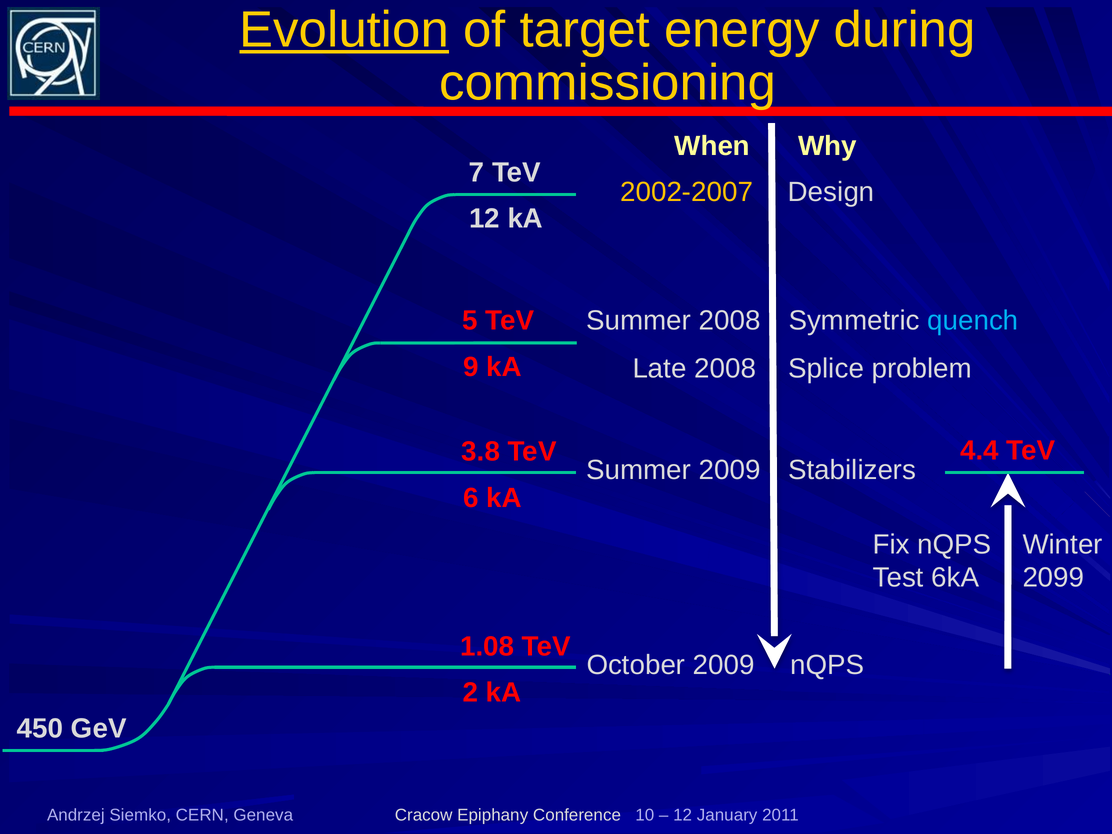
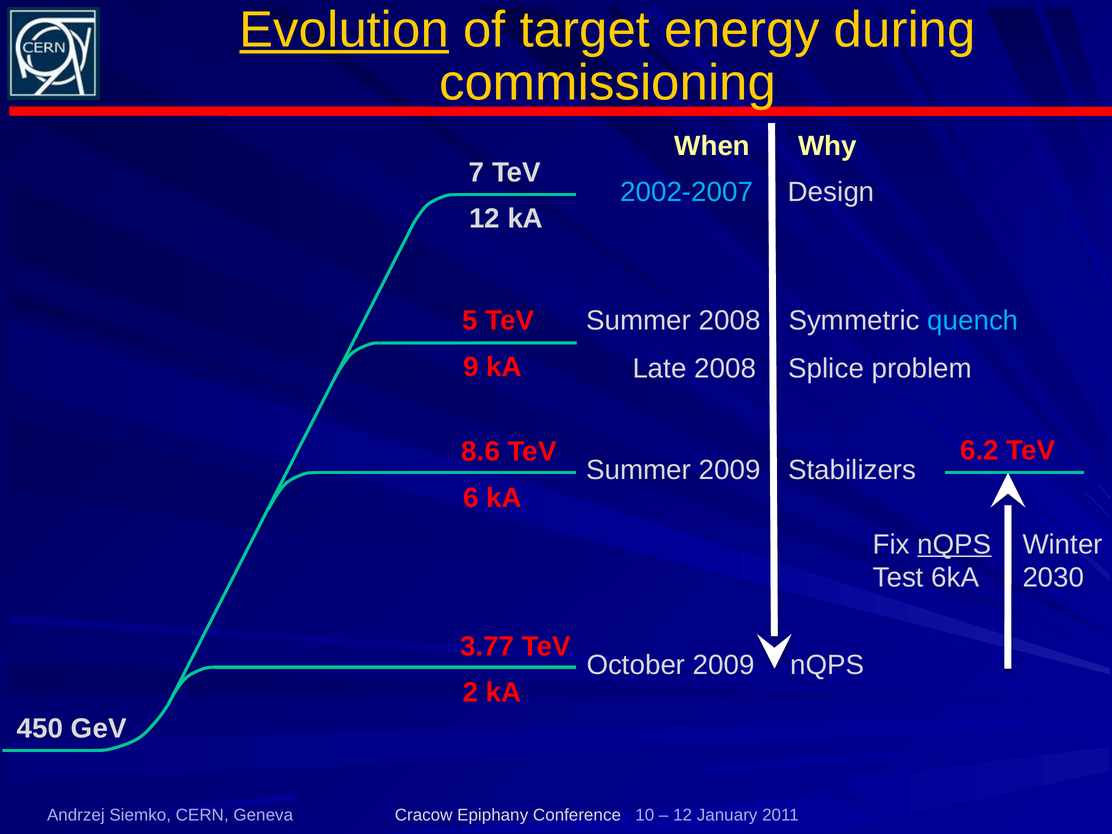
2002-2007 colour: yellow -> light blue
4.4: 4.4 -> 6.2
3.8: 3.8 -> 8.6
nQPS at (954, 544) underline: none -> present
2099: 2099 -> 2030
1.08: 1.08 -> 3.77
